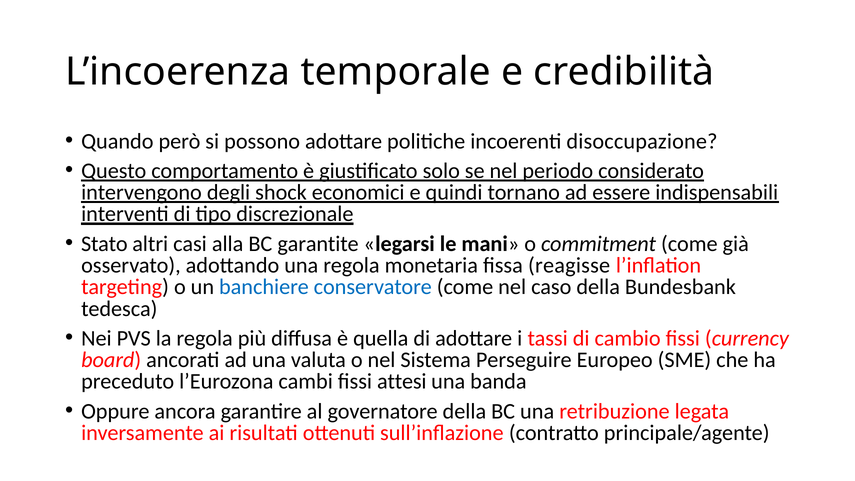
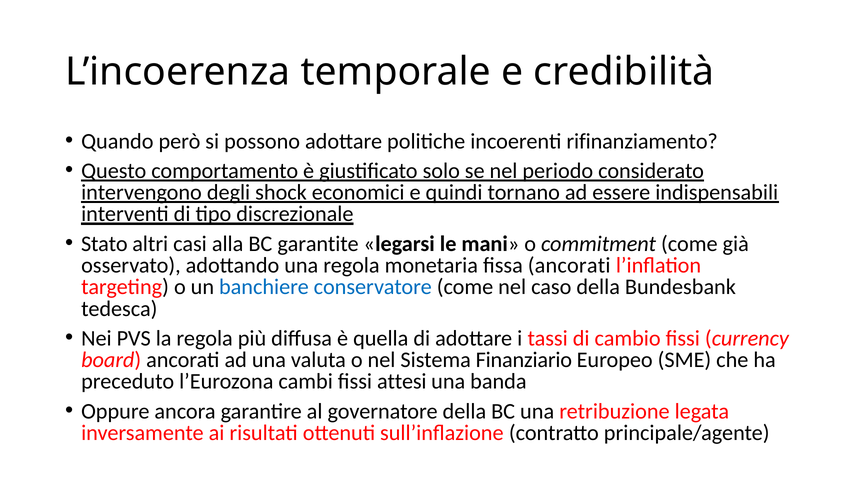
disoccupazione: disoccupazione -> rifinanziamento
fissa reagisse: reagisse -> ancorati
Perseguire: Perseguire -> Finanziario
